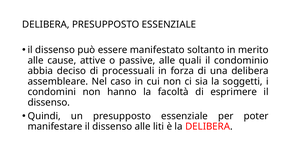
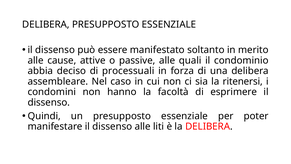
soggetti: soggetti -> ritenersi
